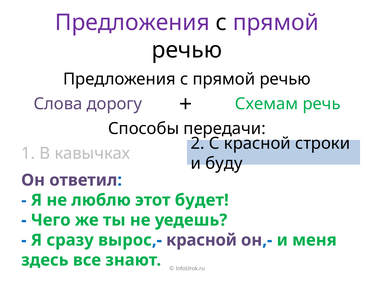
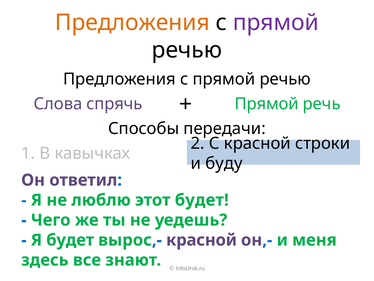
Предложения at (132, 22) colour: purple -> orange
дорогу: дорогу -> спрячь
Схемам at (267, 104): Схемам -> Прямой
Я сразу: сразу -> будет
